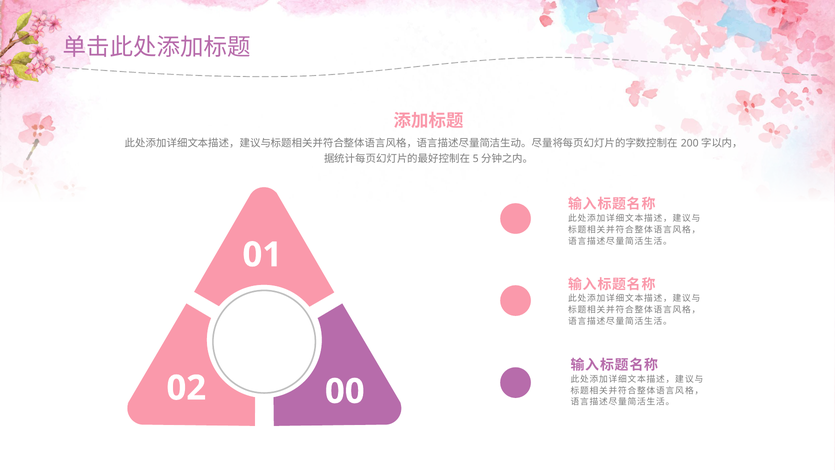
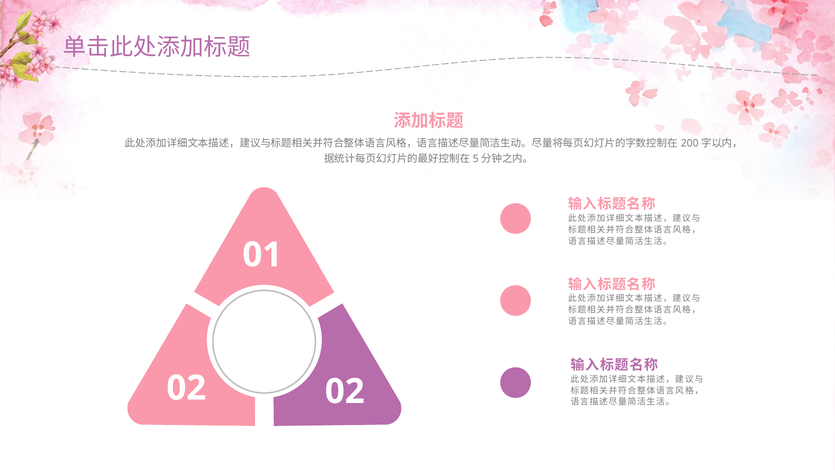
02 00: 00 -> 02
